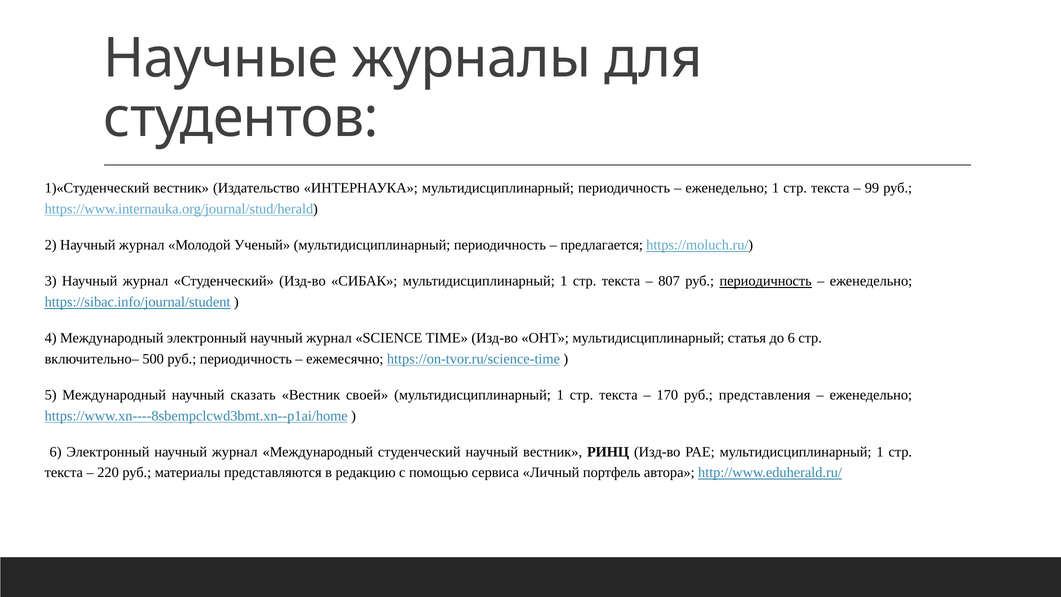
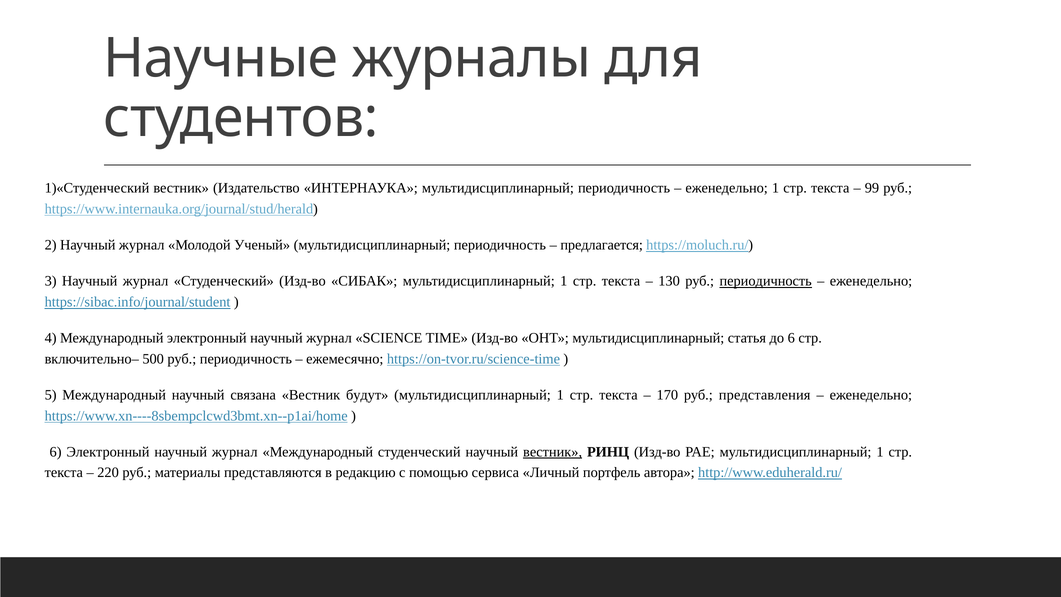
807: 807 -> 130
сказать: сказать -> связана
своей: своей -> будут
вестник at (553, 452) underline: none -> present
